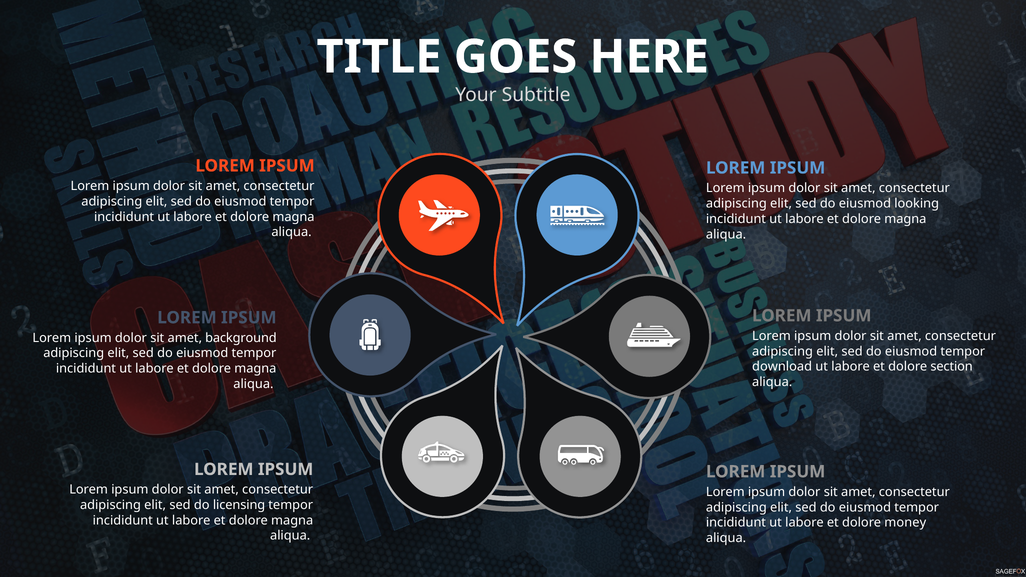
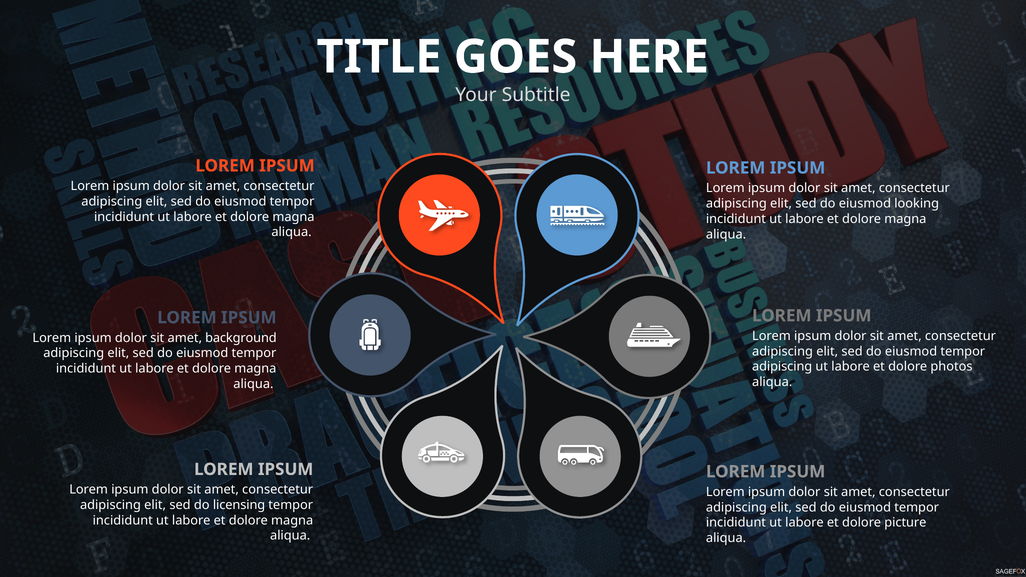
download at (782, 367): download -> adipiscing
section: section -> photos
money: money -> picture
